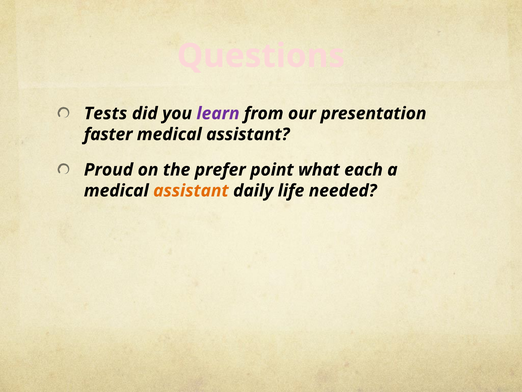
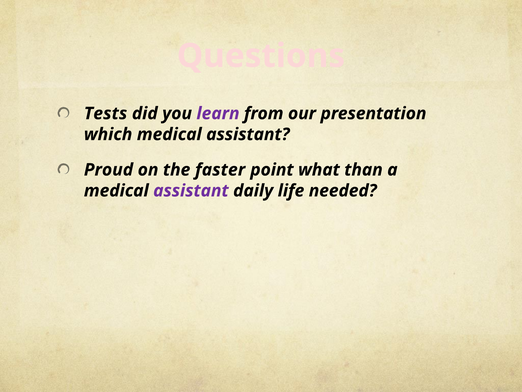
faster: faster -> which
prefer: prefer -> faster
each: each -> than
assistant at (191, 190) colour: orange -> purple
